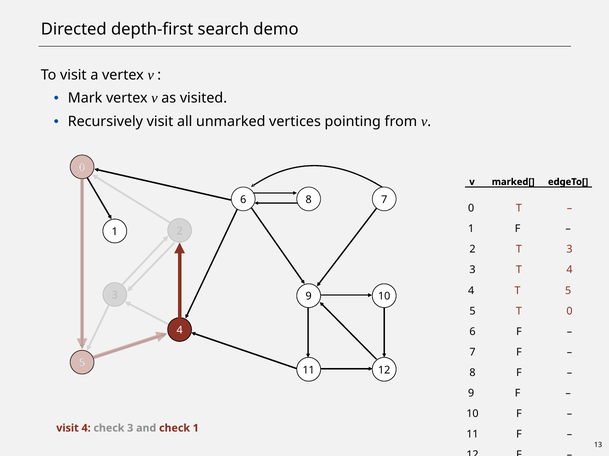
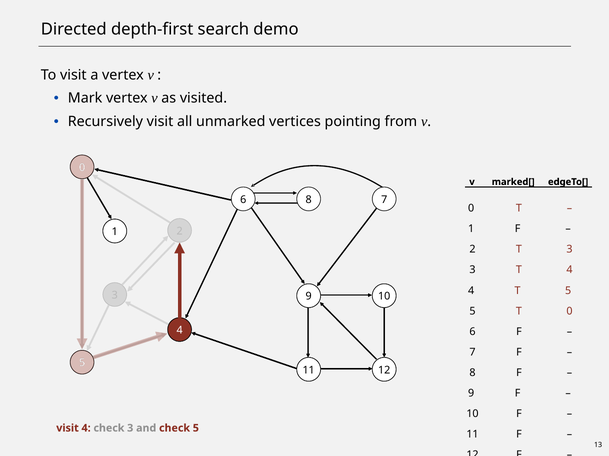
check 1: 1 -> 5
